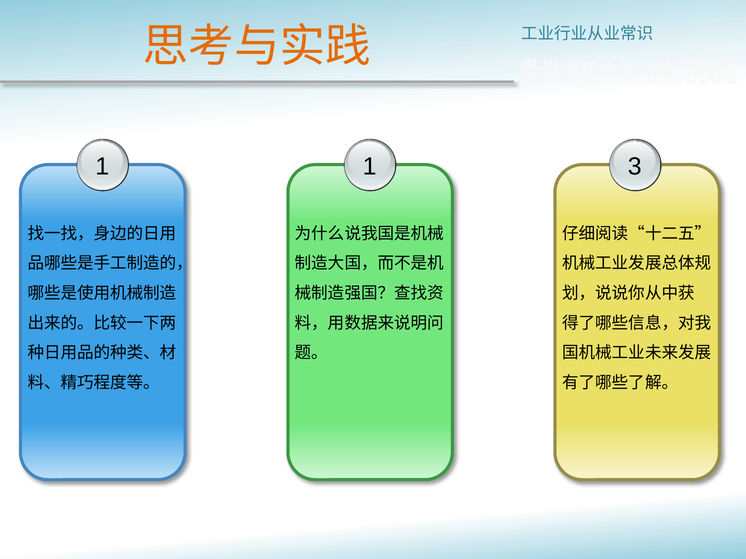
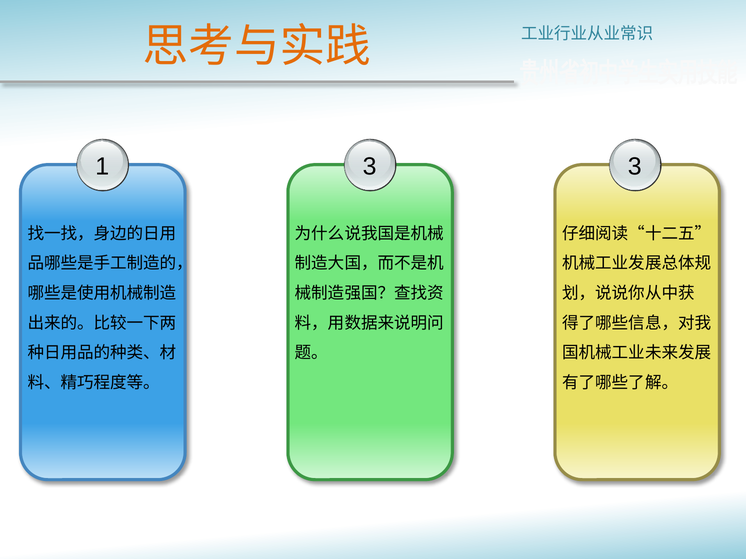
1 1: 1 -> 3
